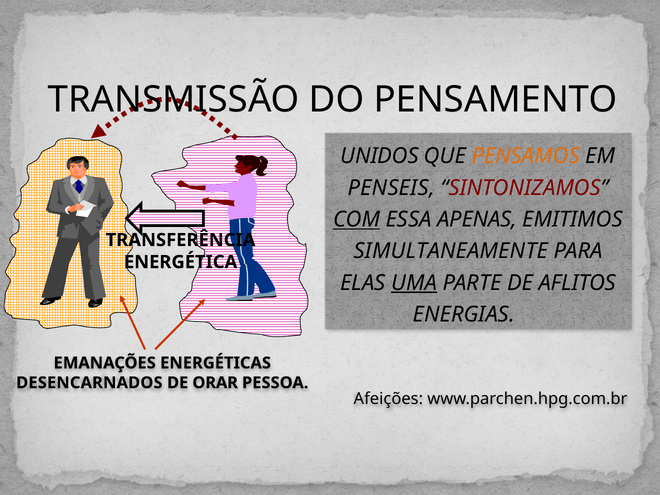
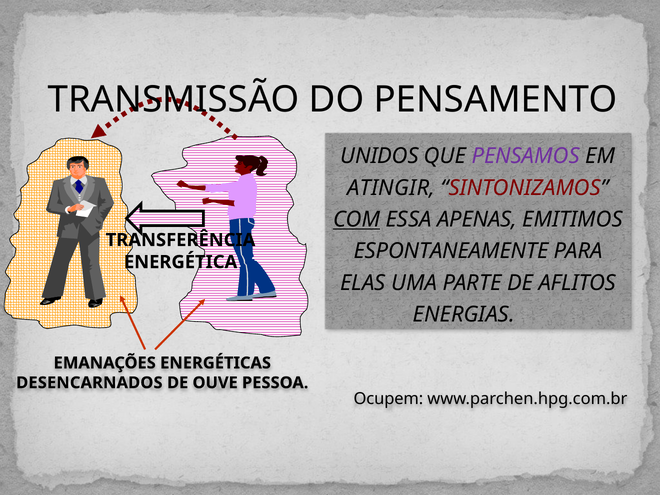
PENSAMOS colour: orange -> purple
PENSEIS: PENSEIS -> ATINGIR
SIMULTANEAMENTE: SIMULTANEAMENTE -> ESPONTANEAMENTE
UMA underline: present -> none
ORAR: ORAR -> OUVE
Afeições: Afeições -> Ocupem
